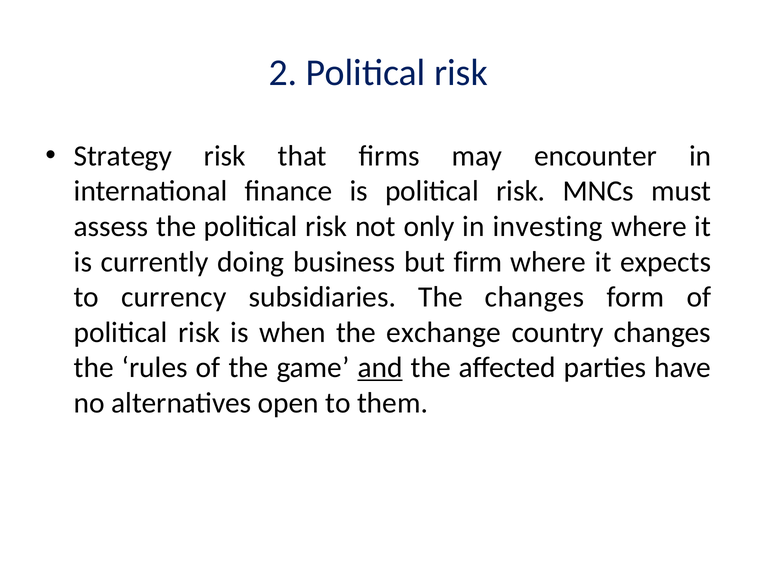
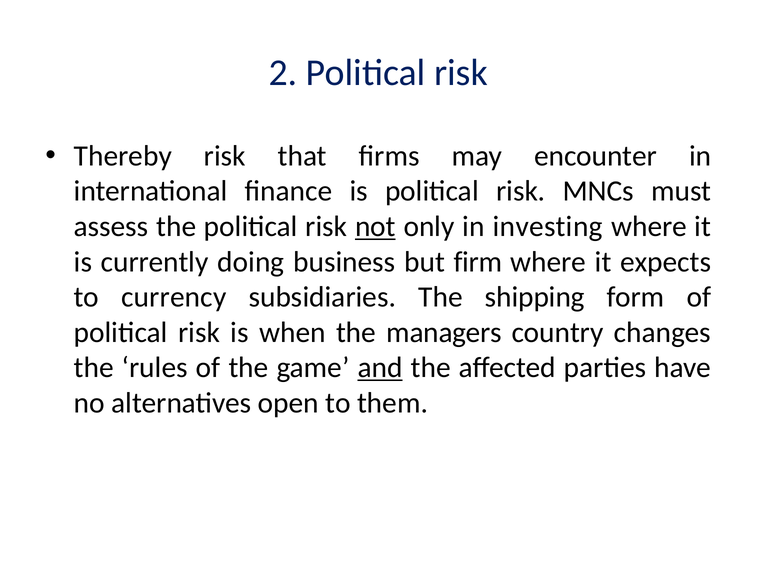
Strategy: Strategy -> Thereby
not underline: none -> present
The changes: changes -> shipping
exchange: exchange -> managers
